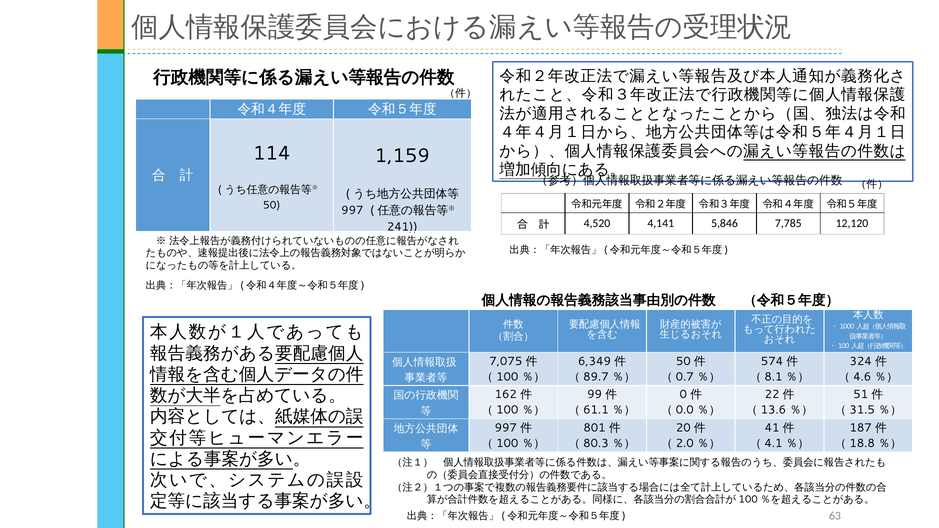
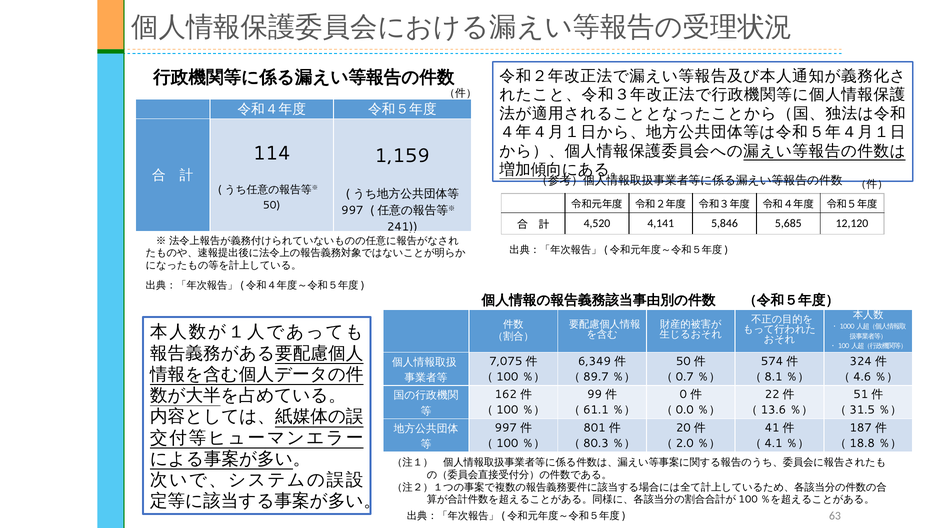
7,785: 7,785 -> 5,685
